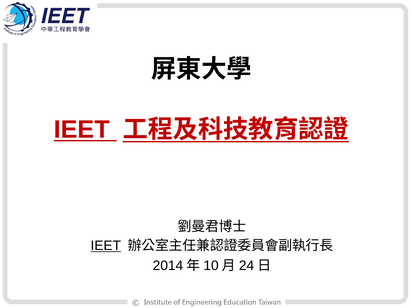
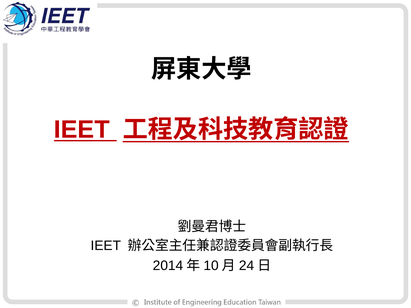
IEET at (106, 246) underline: present -> none
